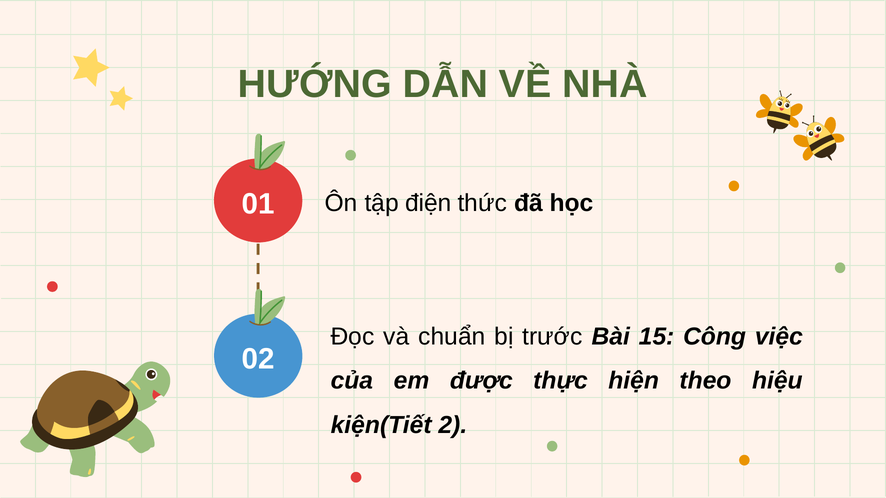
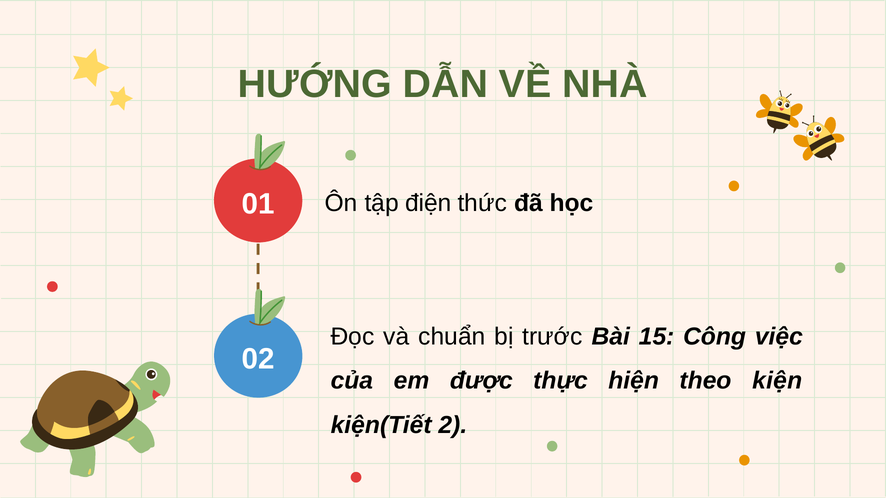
hiệu: hiệu -> kiện
